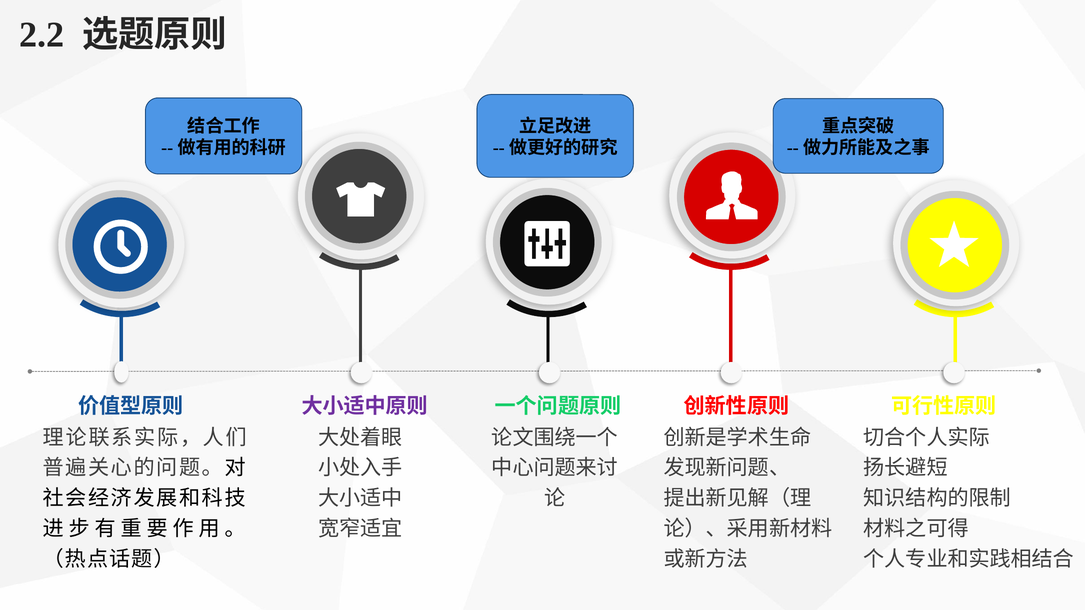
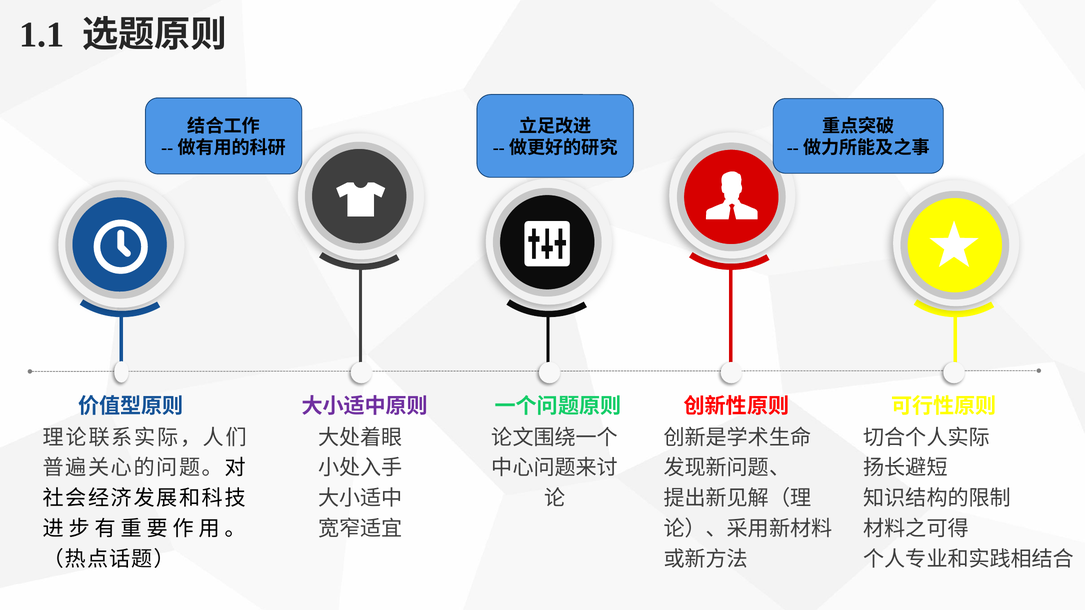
2.2: 2.2 -> 1.1
